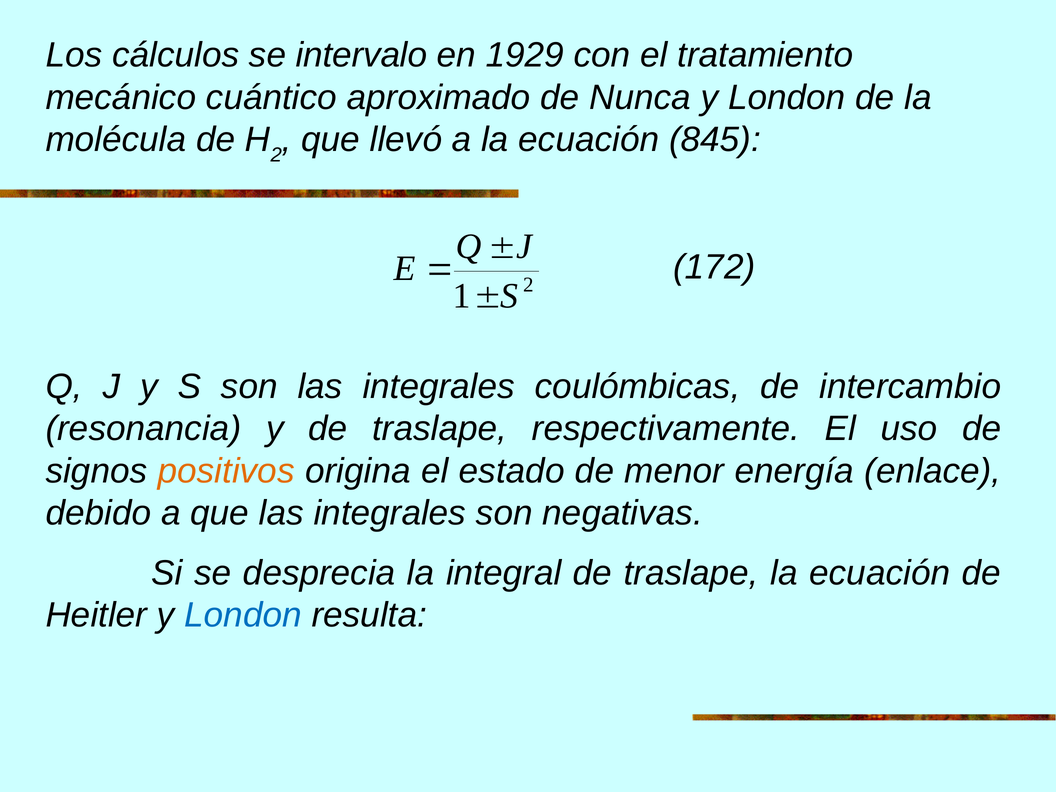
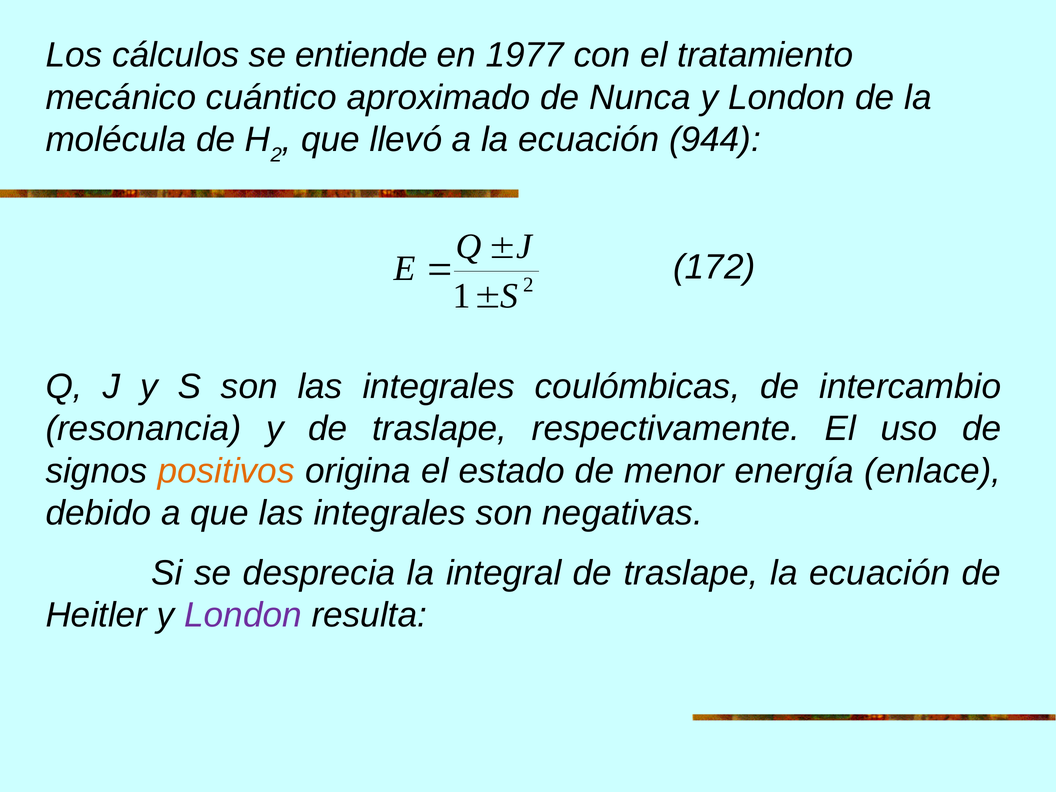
intervalo: intervalo -> entiende
1929: 1929 -> 1977
845: 845 -> 944
London at (243, 615) colour: blue -> purple
